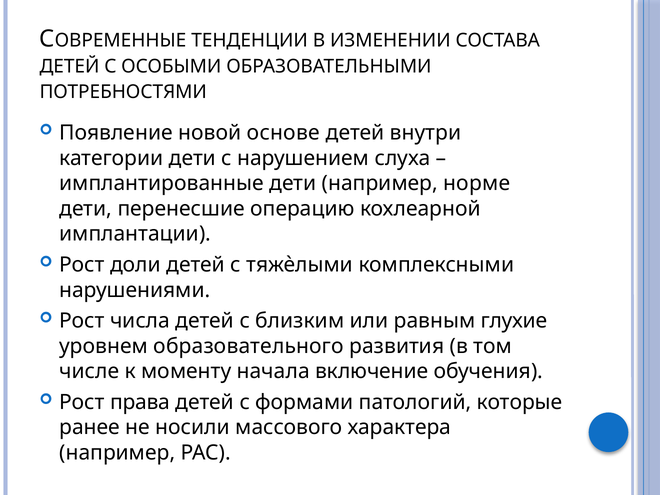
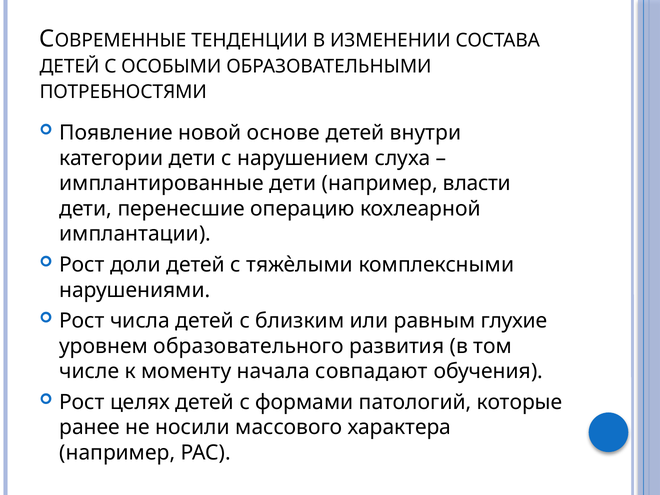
норме: норме -> власти
включение: включение -> совпадают
права: права -> целях
